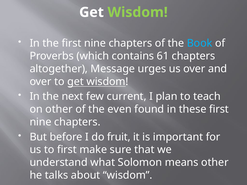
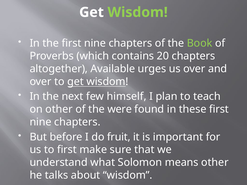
Book colour: light blue -> light green
61: 61 -> 20
Message: Message -> Available
current: current -> himself
even: even -> were
